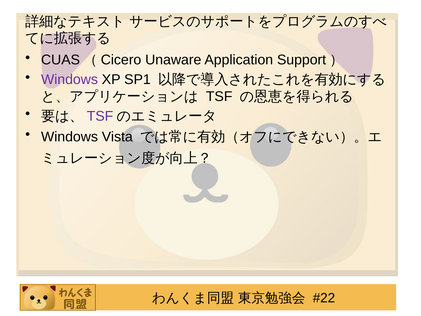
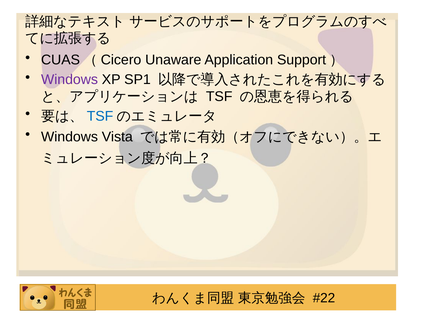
TSF at (100, 116) colour: purple -> blue
